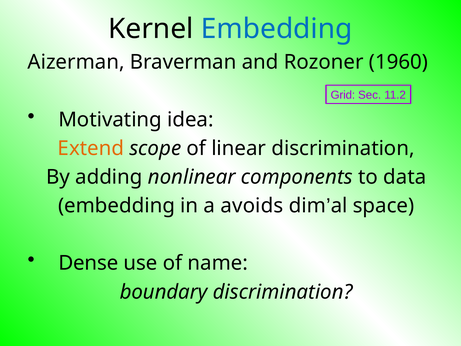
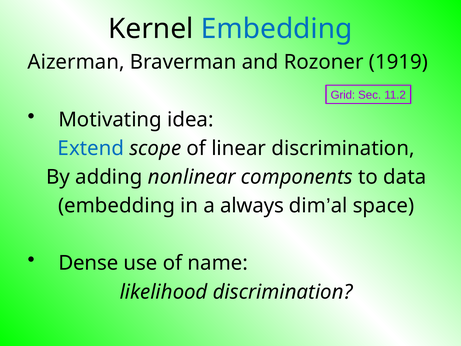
1960: 1960 -> 1919
Extend colour: orange -> blue
avoids: avoids -> always
boundary: boundary -> likelihood
